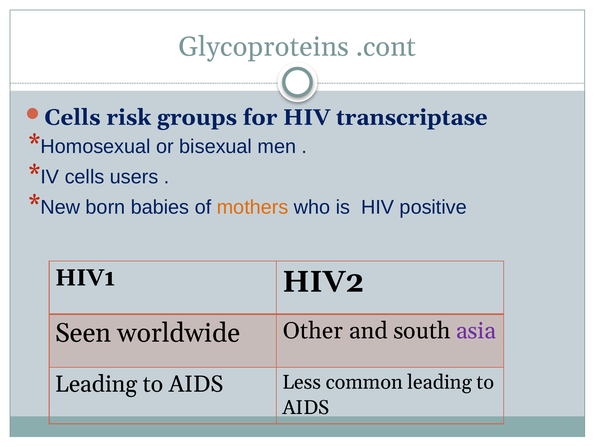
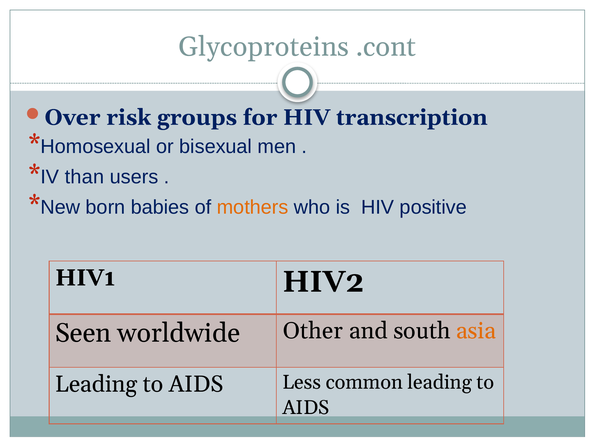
Cells at (72, 117): Cells -> Over
transcriptase: transcriptase -> transcription
cells at (85, 177): cells -> than
asia colour: purple -> orange
